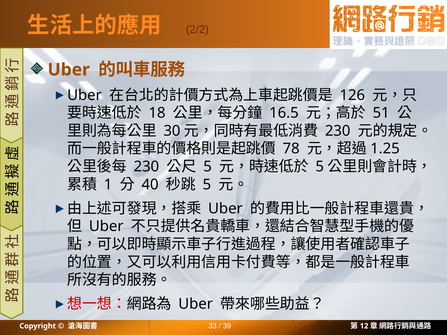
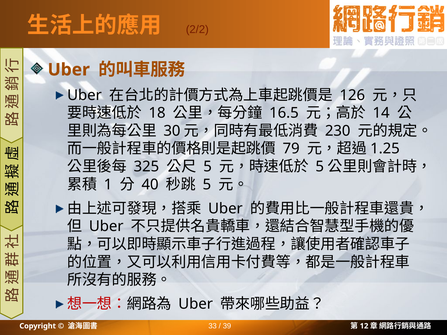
51: 51 -> 14
78: 78 -> 79
230 at (146, 167): 230 -> 325
